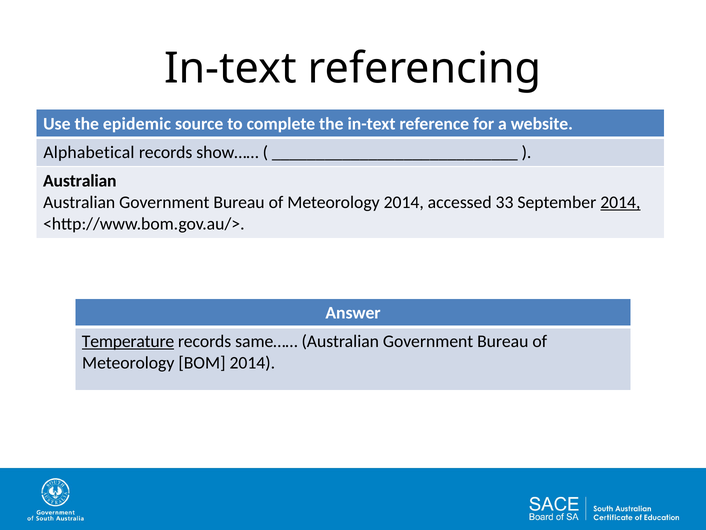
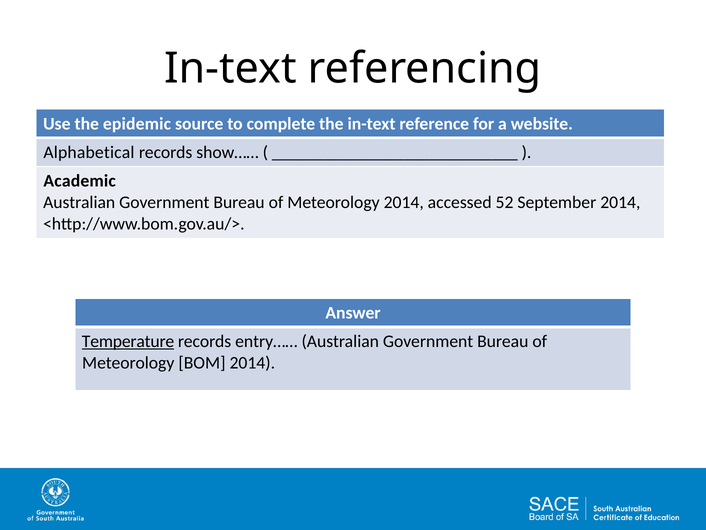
Australian at (80, 181): Australian -> Academic
33: 33 -> 52
2014 at (620, 202) underline: present -> none
same……: same…… -> entry……
